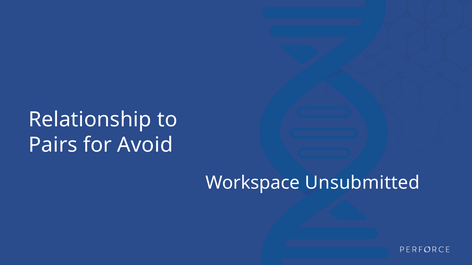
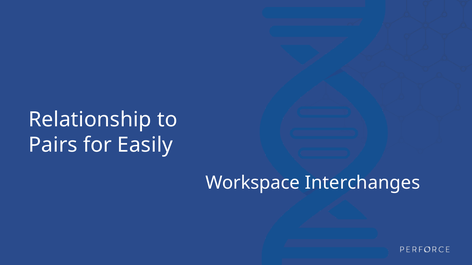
Avoid: Avoid -> Easily
Unsubmitted: Unsubmitted -> Interchanges
